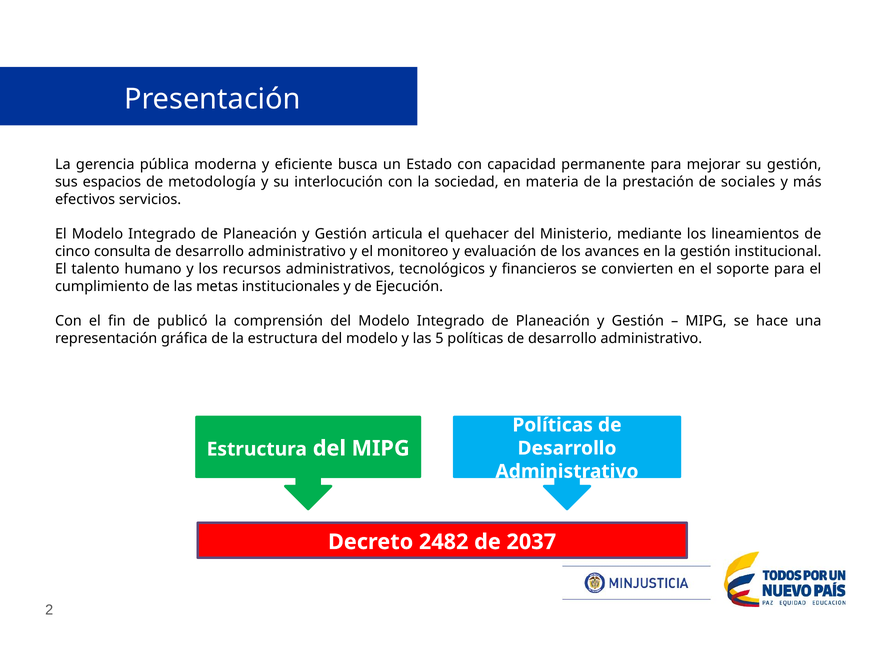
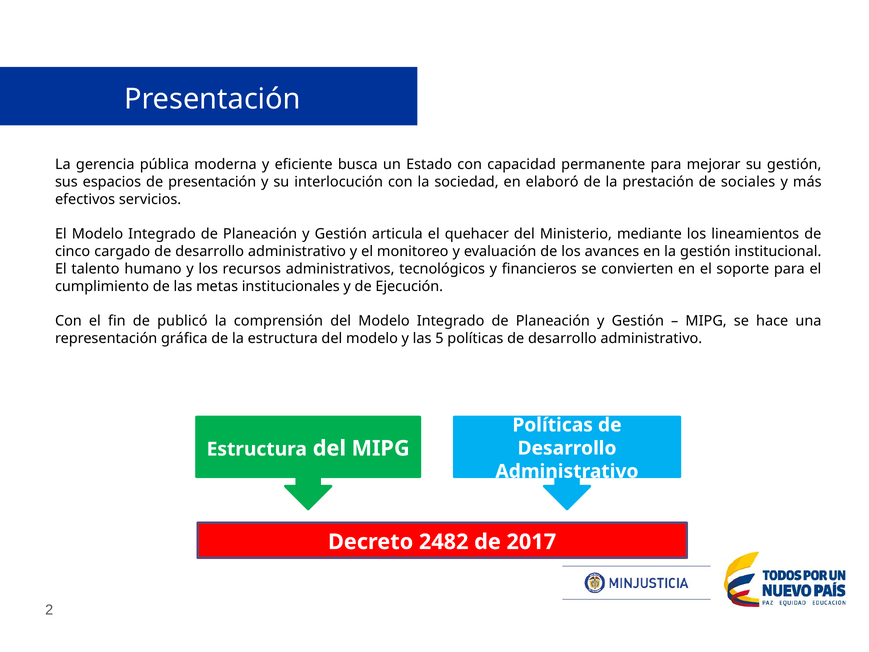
de metodología: metodología -> presentación
materia: materia -> elaboró
consulta: consulta -> cargado
2037: 2037 -> 2017
